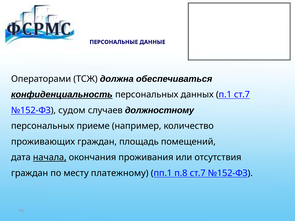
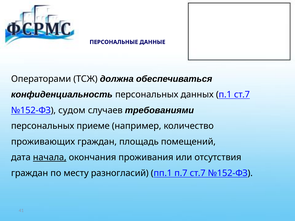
конфиденциальность underline: present -> none
должностному: должностному -> требованиями
платежному: платежному -> разногласий
п.8: п.8 -> п.7
